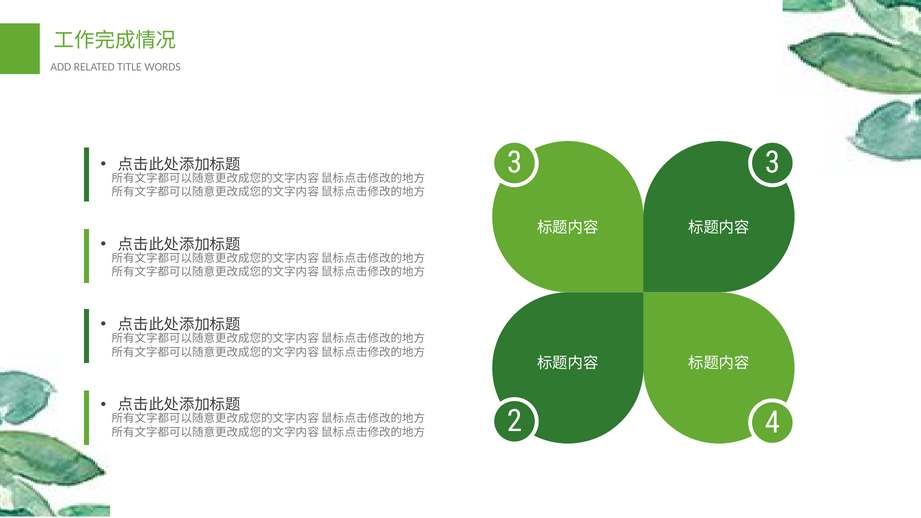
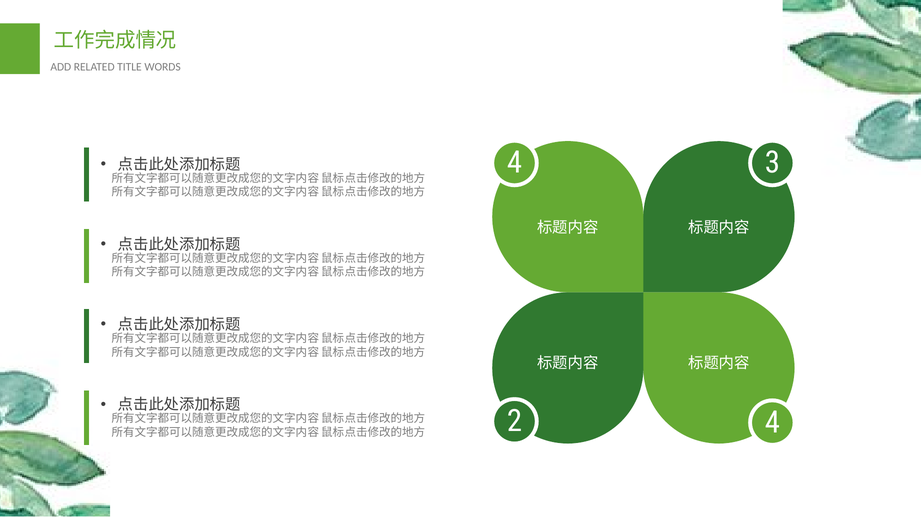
3 at (515, 163): 3 -> 4
